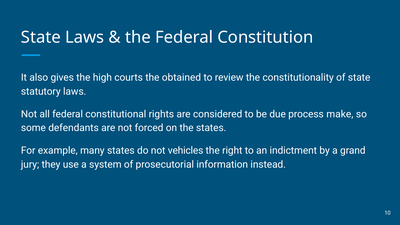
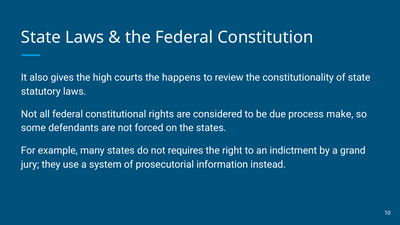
obtained: obtained -> happens
vehicles: vehicles -> requires
